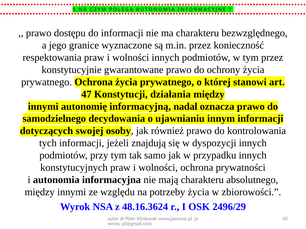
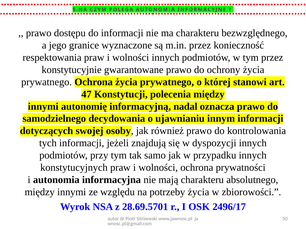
działania: działania -> polecenia
48.16.3624: 48.16.3624 -> 28.69.5701
2496/29: 2496/29 -> 2496/17
